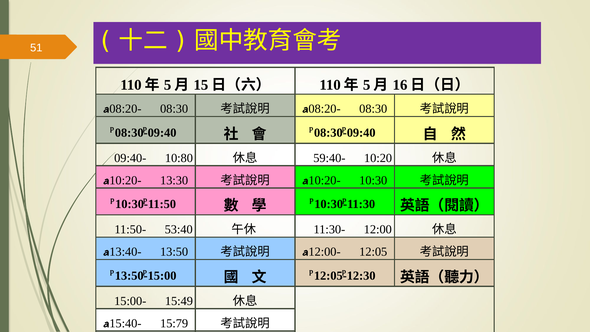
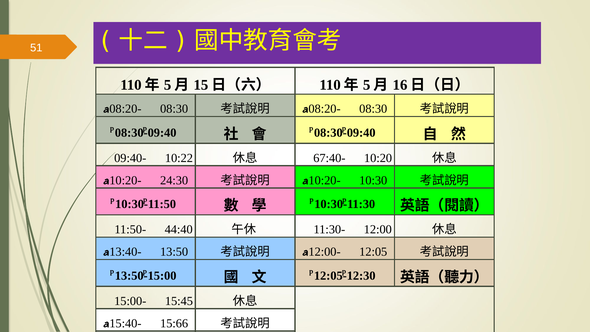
10:80: 10:80 -> 10:22
59:40-: 59:40- -> 67:40-
13:30: 13:30 -> 24:30
53:40: 53:40 -> 44:40
15:49: 15:49 -> 15:45
15:79: 15:79 -> 15:66
